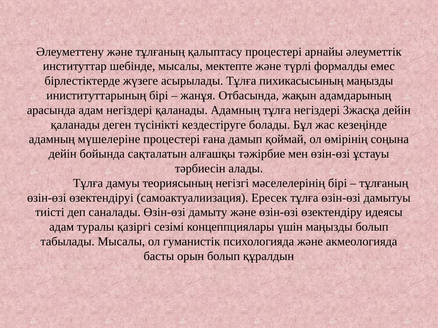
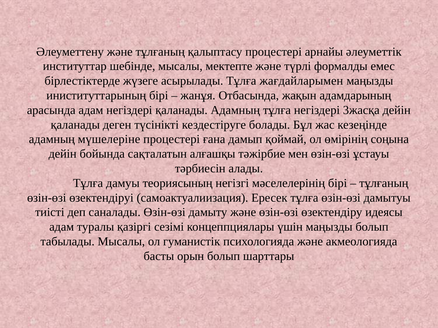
пихикасысының: пихикасысының -> жағдайларымен
құралдын: құралдын -> шарттары
